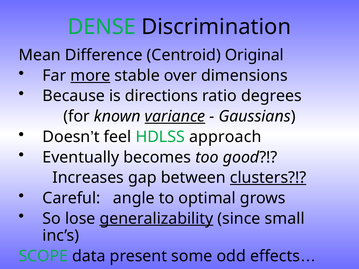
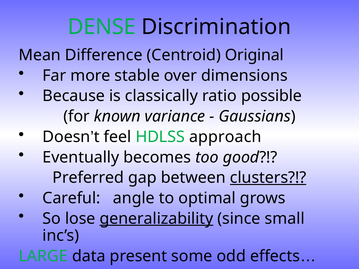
more underline: present -> none
directions: directions -> classically
degrees: degrees -> possible
variance underline: present -> none
Increases: Increases -> Preferred
SCOPE: SCOPE -> LARGE
